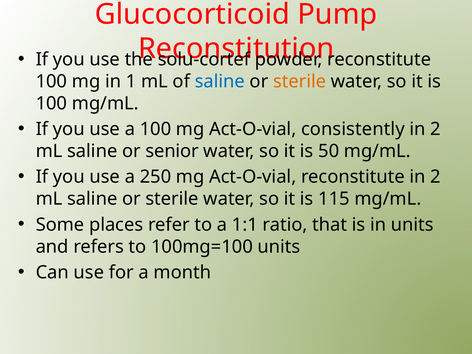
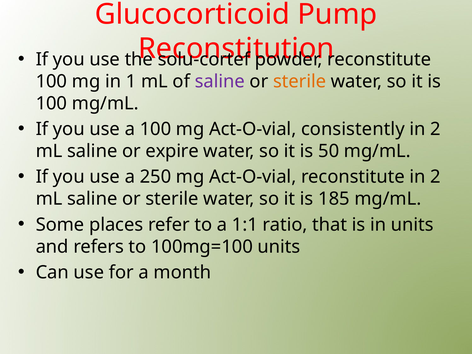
saline at (220, 81) colour: blue -> purple
senior: senior -> expire
115: 115 -> 185
